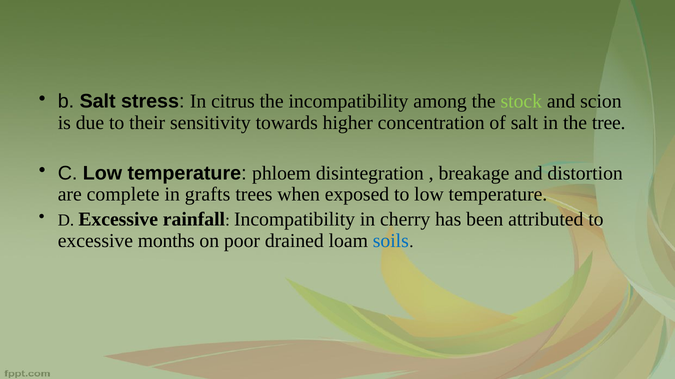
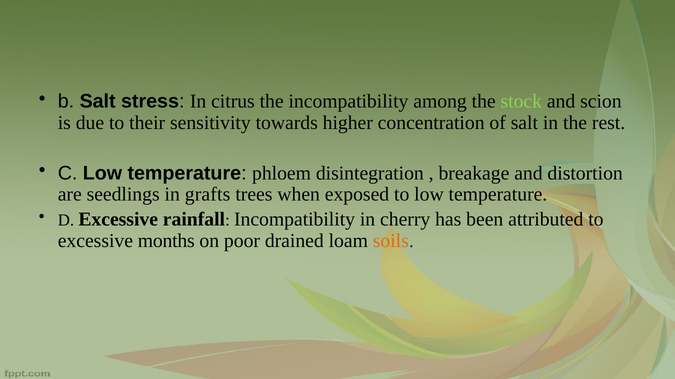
tree: tree -> rest
complete: complete -> seedlings
soils colour: blue -> orange
